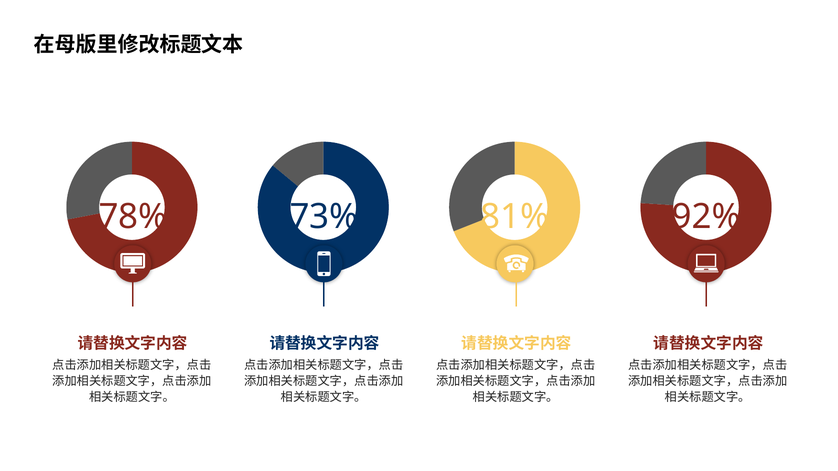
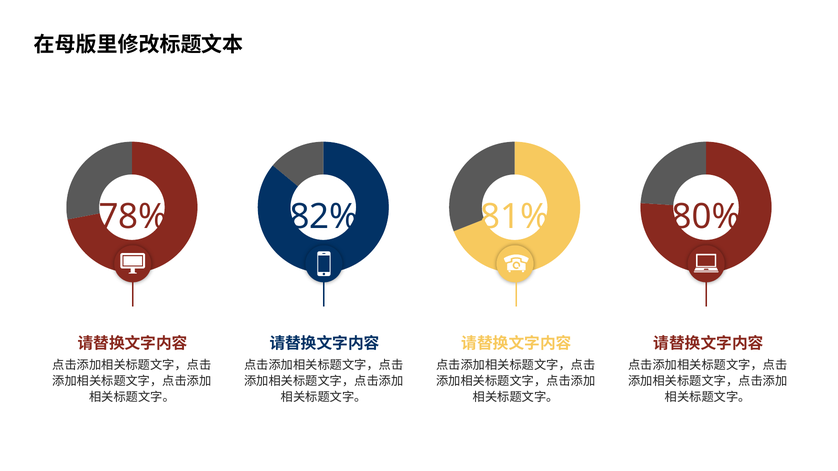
73%: 73% -> 82%
92%: 92% -> 80%
